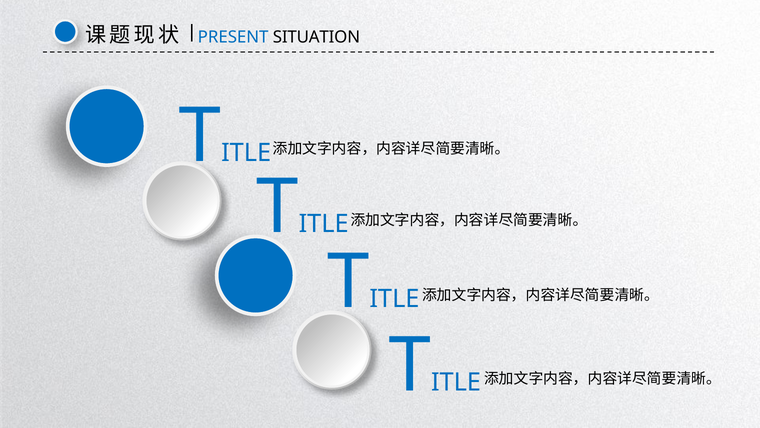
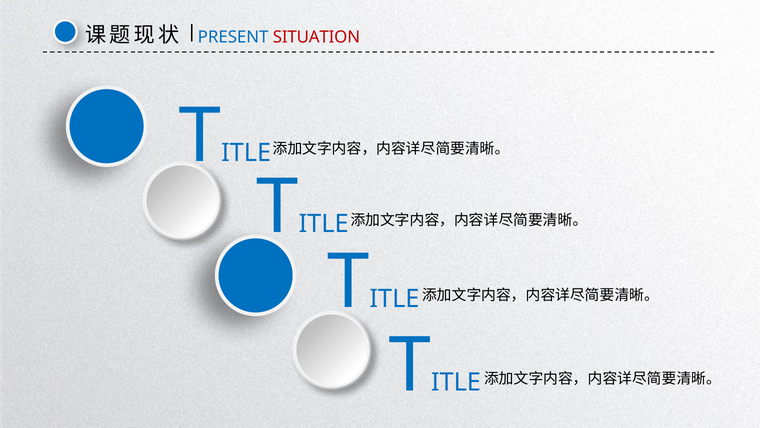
SITUATION colour: black -> red
